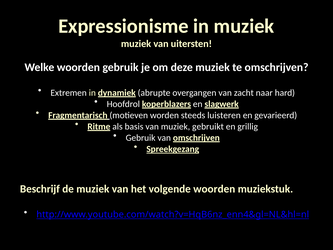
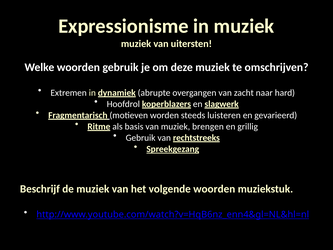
gebruikt: gebruikt -> brengen
van omschrijven: omschrijven -> rechtstreeks
